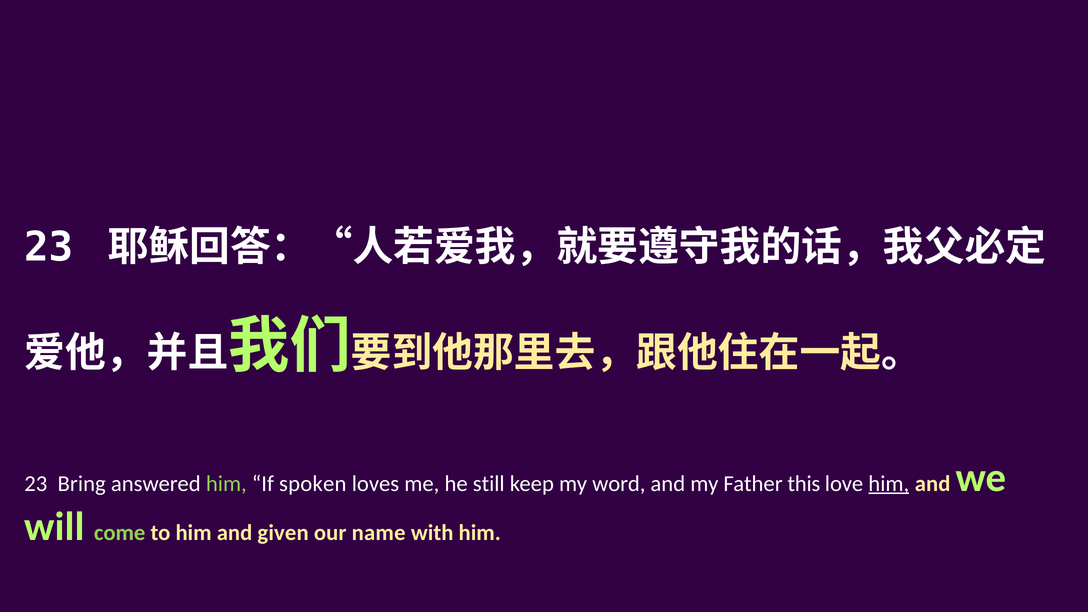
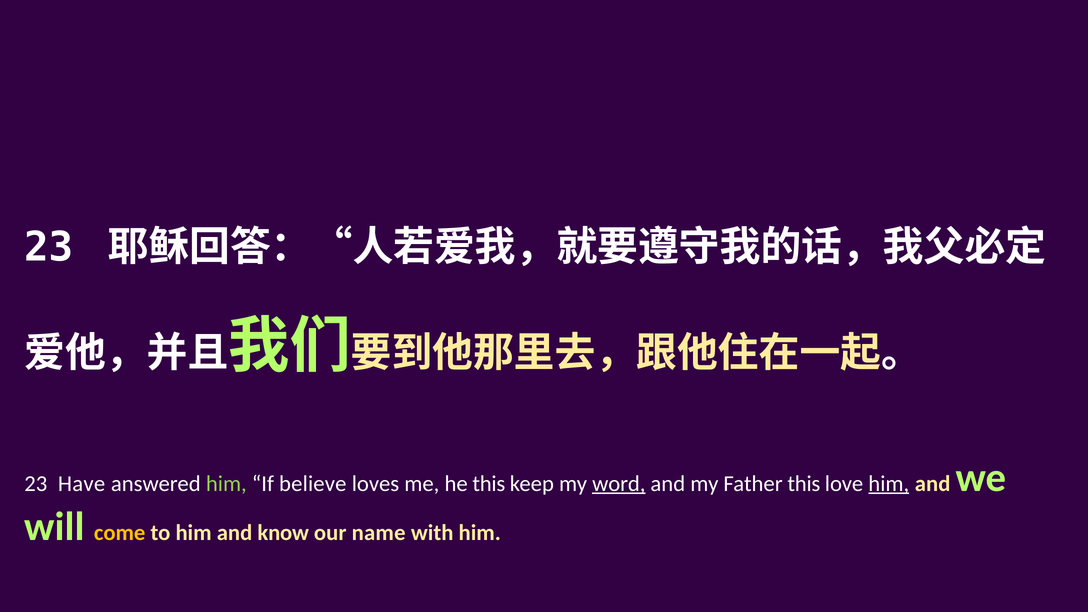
Bring: Bring -> Have
spoken: spoken -> believe
he still: still -> this
word underline: none -> present
come colour: light green -> yellow
given: given -> know
